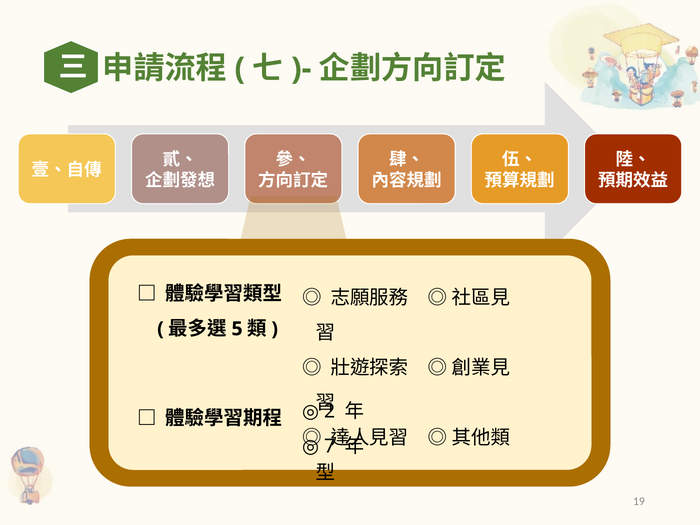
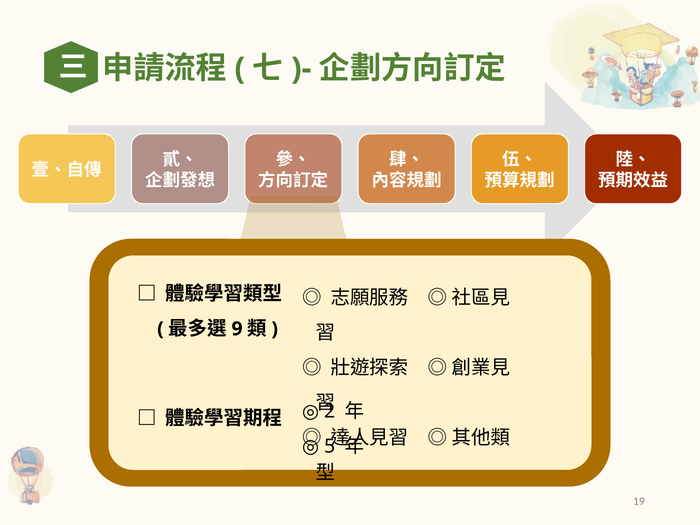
5: 5 -> 9
7: 7 -> 5
